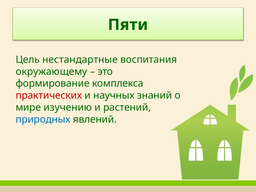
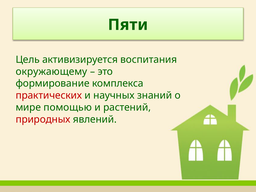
нестандартные: нестандартные -> активизируется
изучению: изучению -> помощью
природных colour: blue -> red
